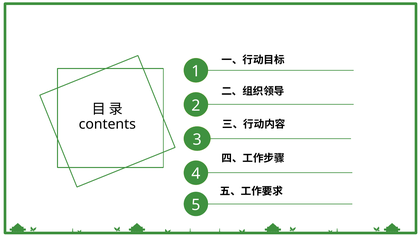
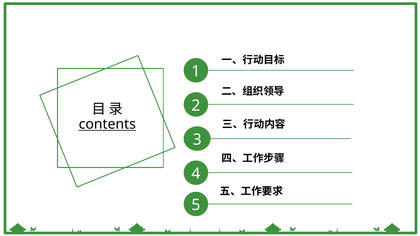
contents underline: none -> present
